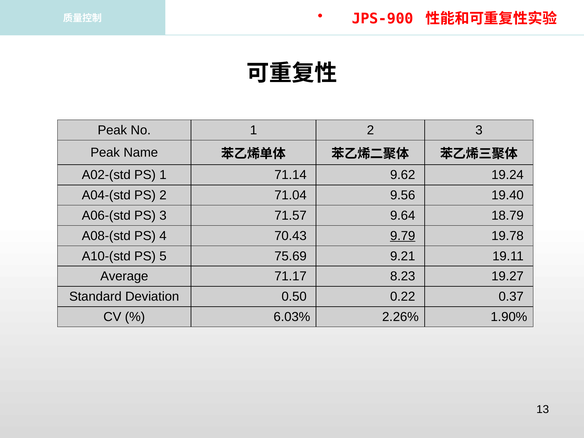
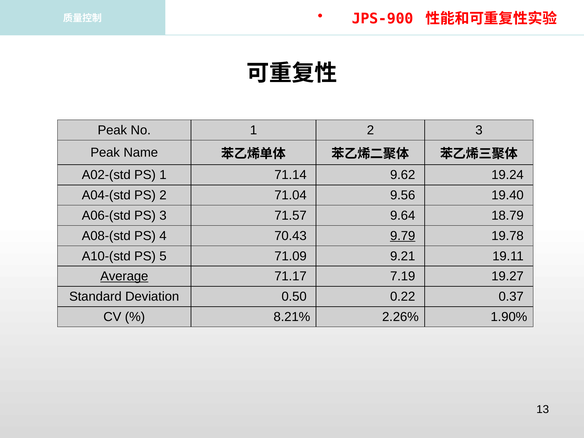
75.69: 75.69 -> 71.09
Average underline: none -> present
8.23: 8.23 -> 7.19
6.03%: 6.03% -> 8.21%
